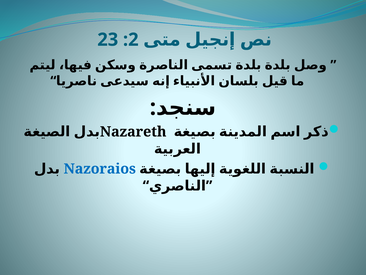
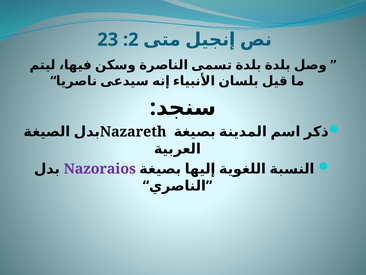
Nazoraios colour: blue -> purple
